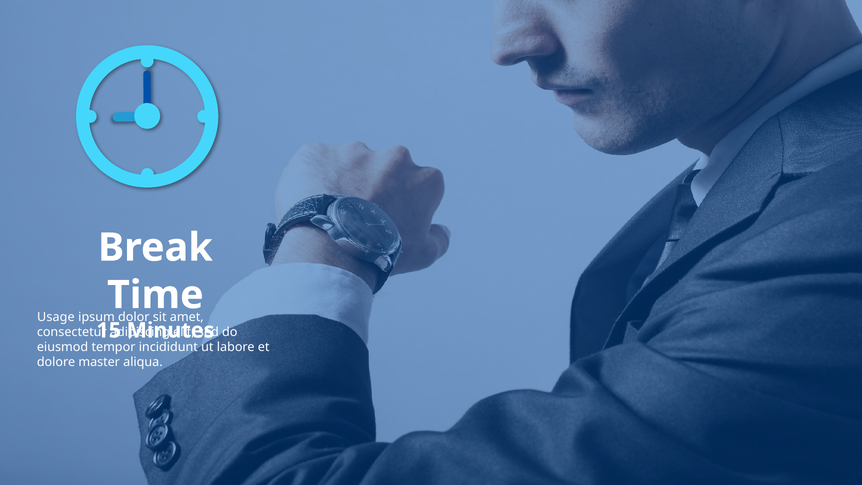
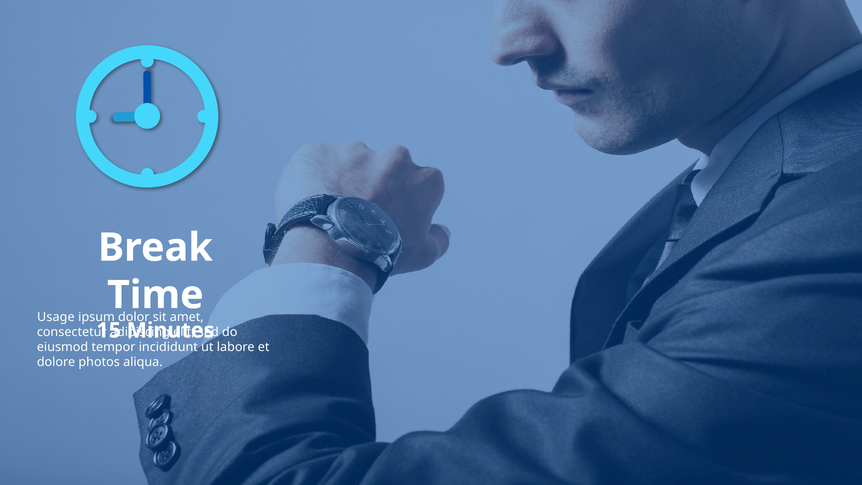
master: master -> photos
